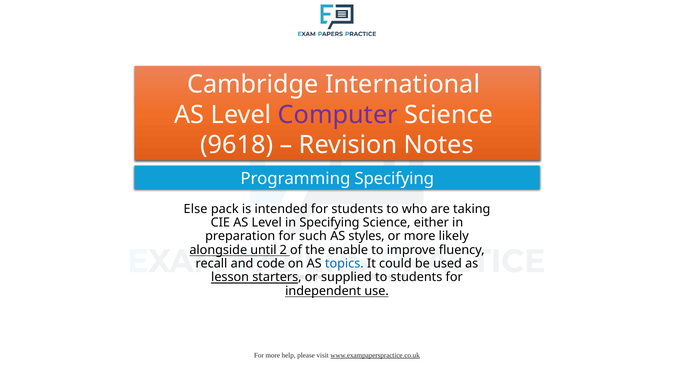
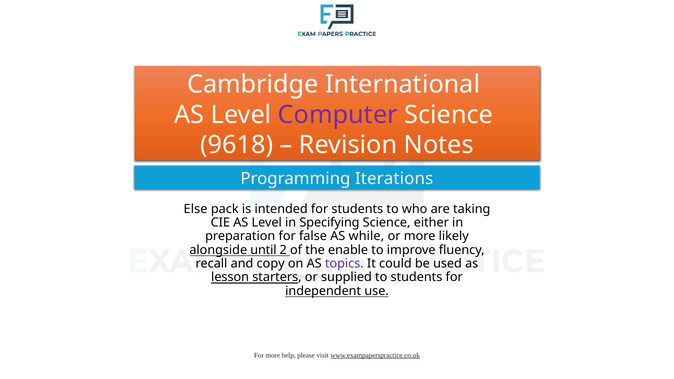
Programming Specifying: Specifying -> Iterations
such: such -> false
styles: styles -> while
code: code -> copy
topics colour: blue -> purple
